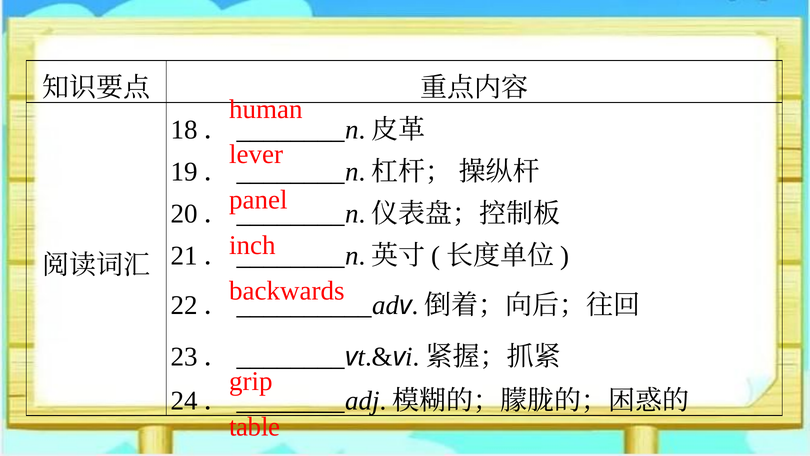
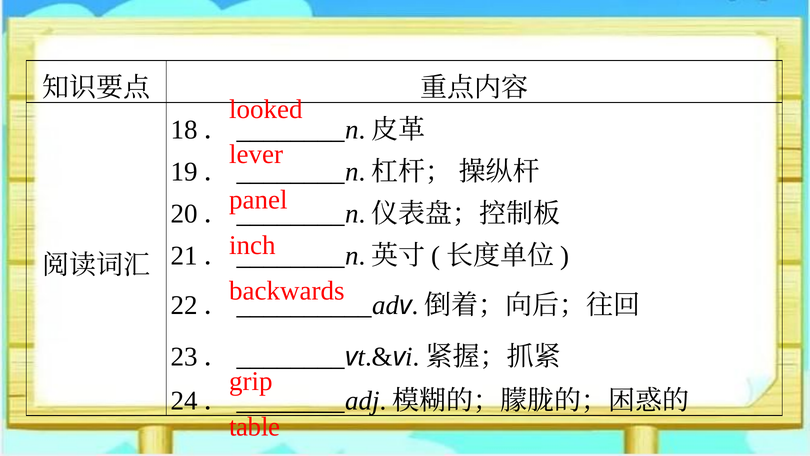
human: human -> looked
